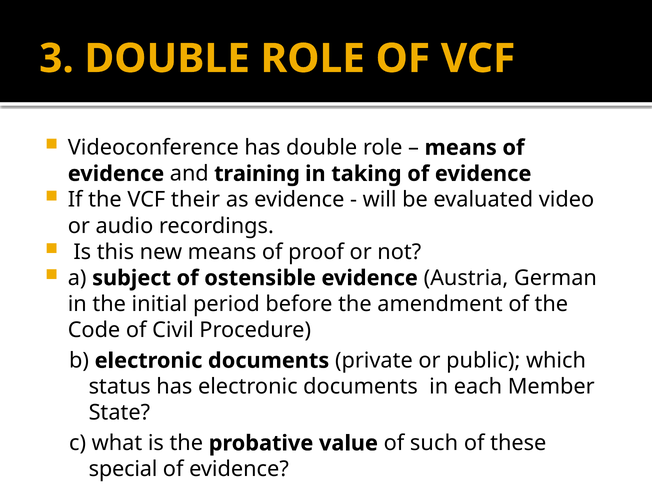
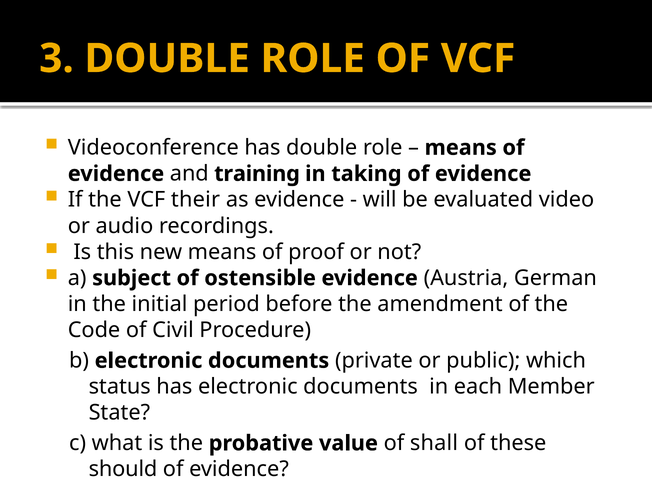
such: such -> shall
special: special -> should
